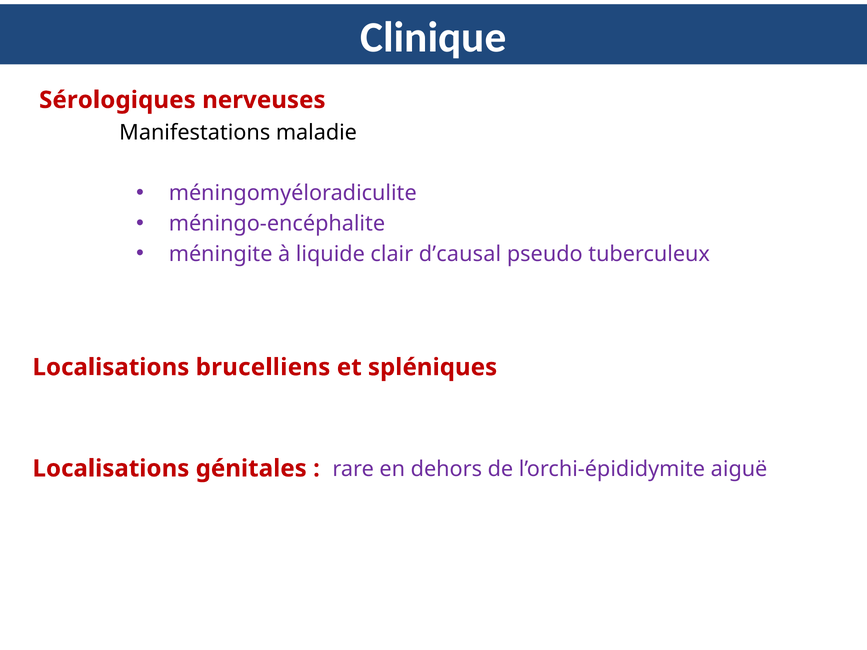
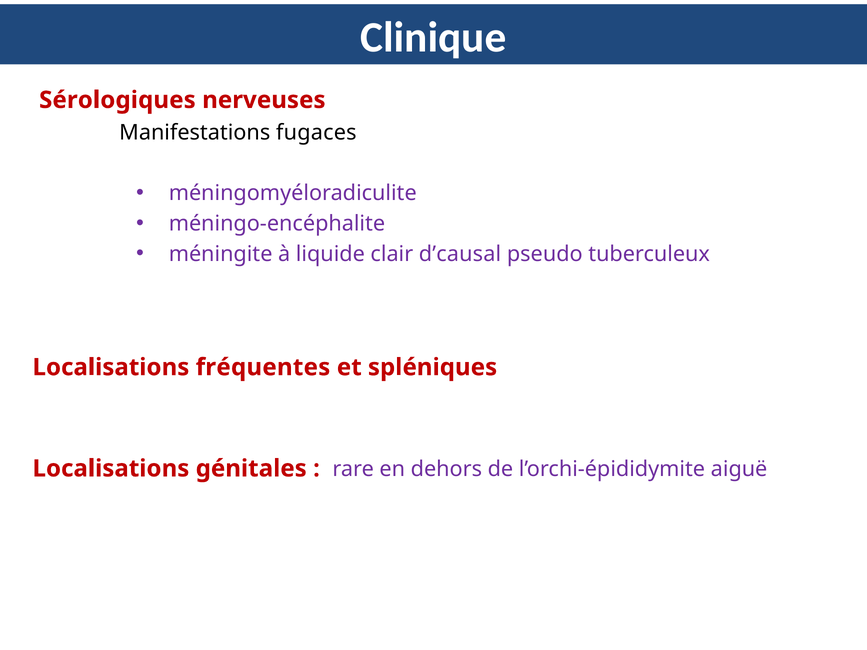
maladie: maladie -> fugaces
brucelliens: brucelliens -> fréquentes
